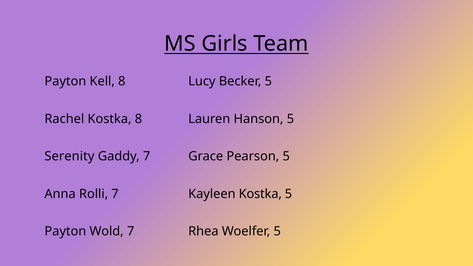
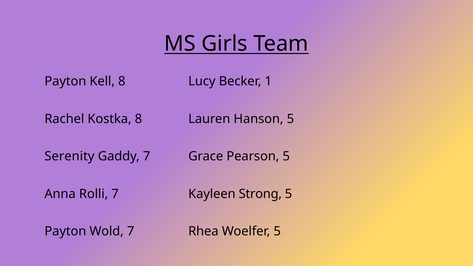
Becker 5: 5 -> 1
Kayleen Kostka: Kostka -> Strong
